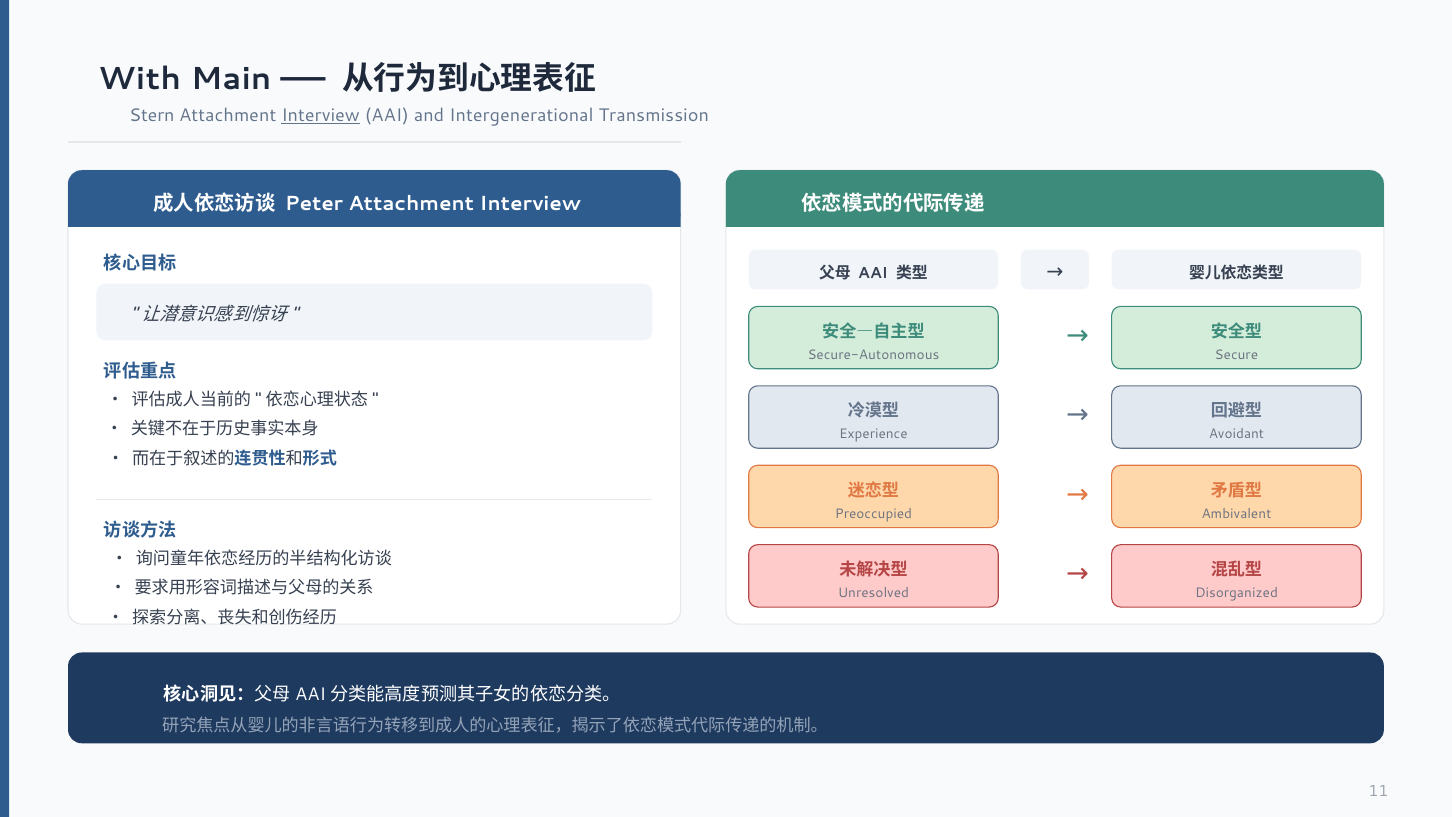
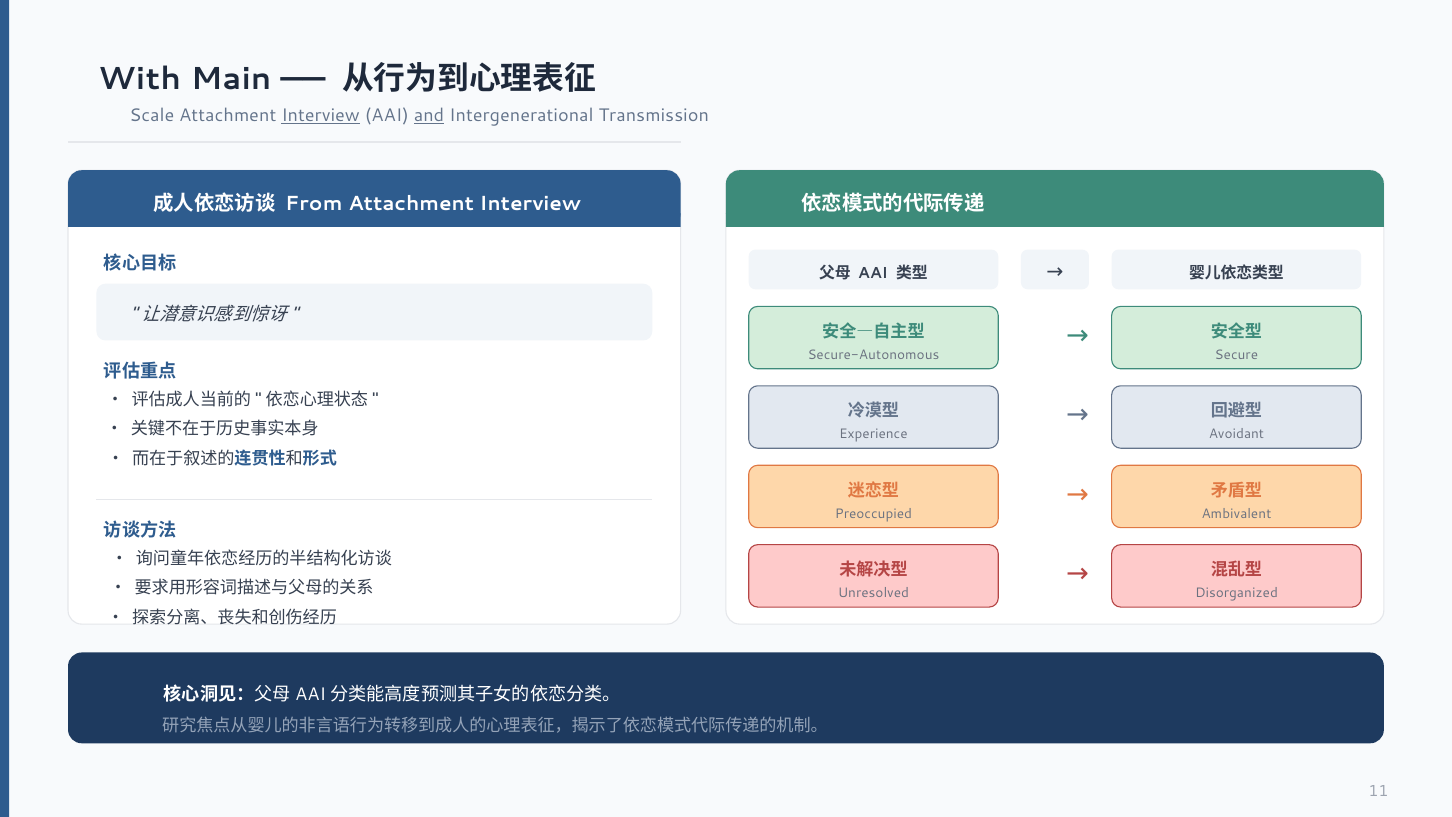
Stern: Stern -> Scale
and underline: none -> present
Peter: Peter -> From
